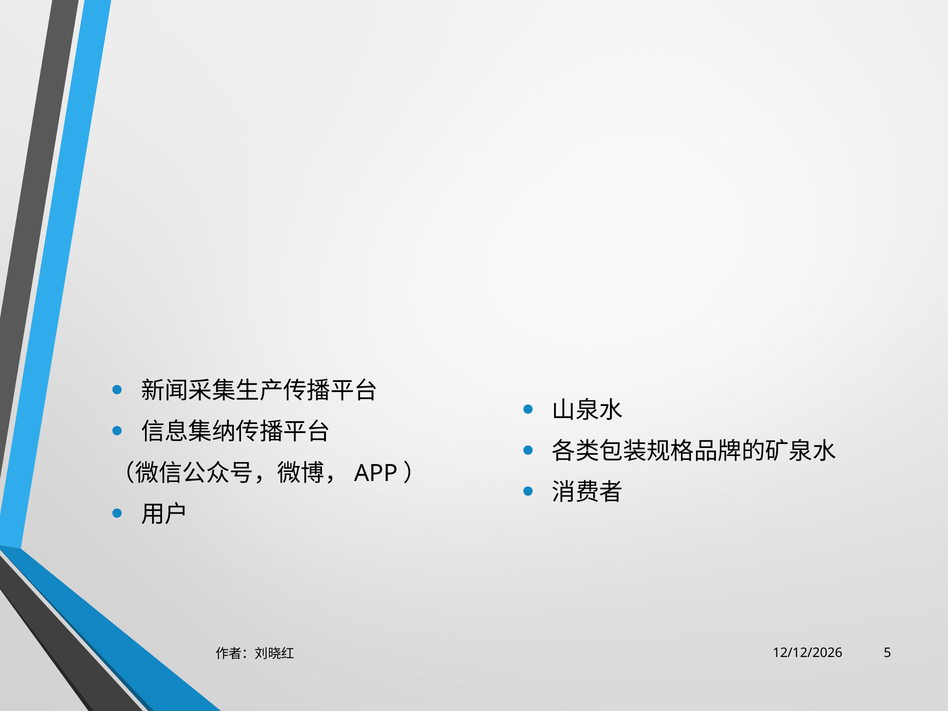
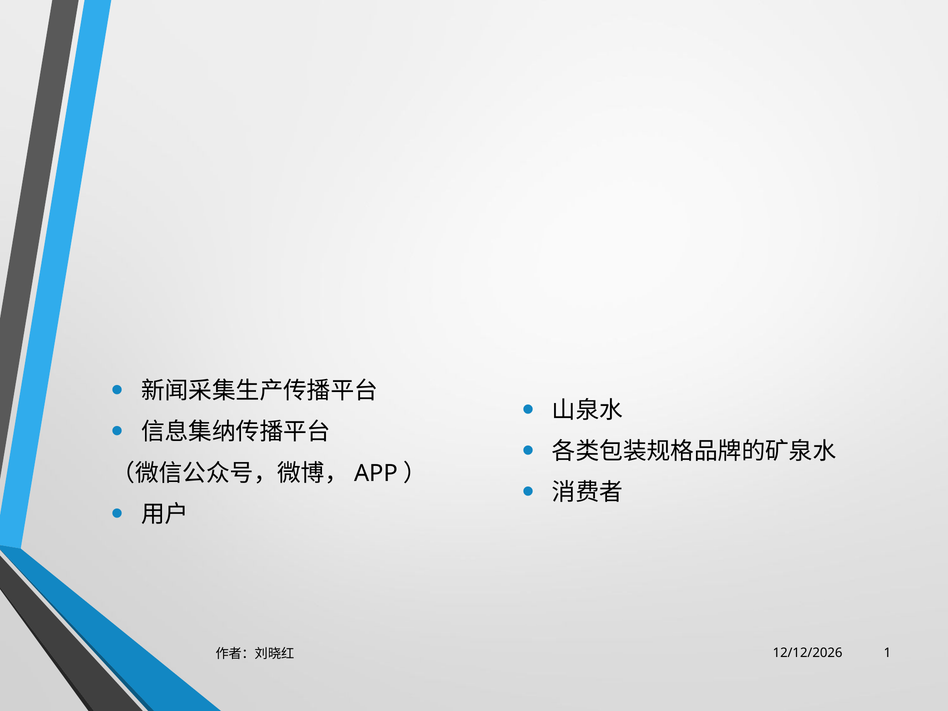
5: 5 -> 1
